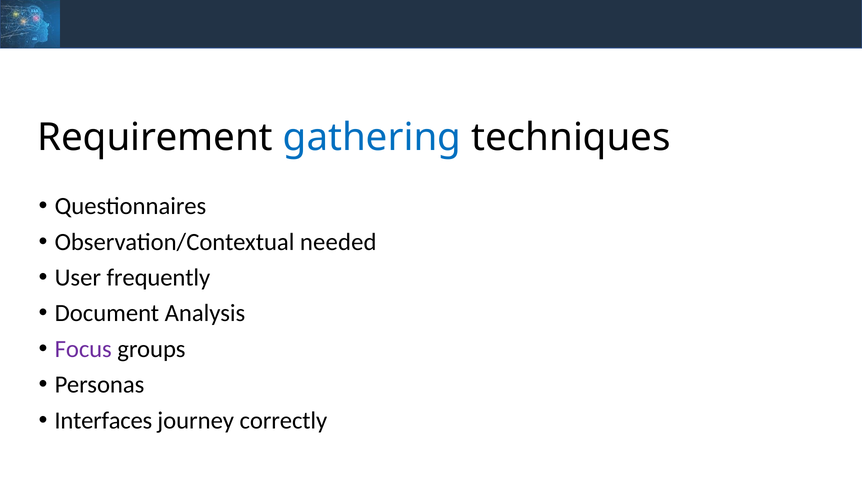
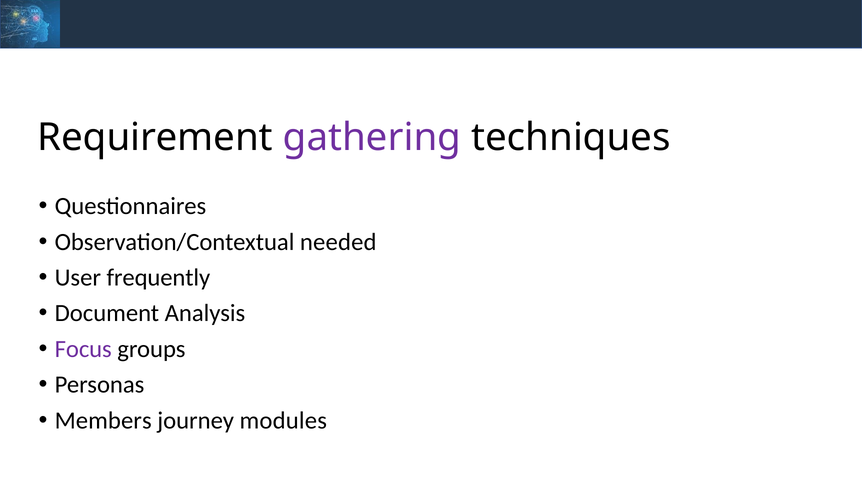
gathering colour: blue -> purple
Interfaces: Interfaces -> Members
correctly: correctly -> modules
